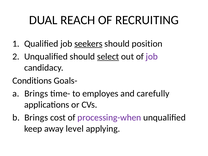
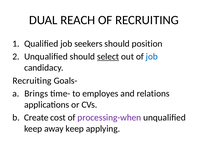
seekers underline: present -> none
job at (152, 57) colour: purple -> blue
Conditions at (32, 81): Conditions -> Recruiting
carefully: carefully -> relations
Brings at (36, 118): Brings -> Create
away level: level -> keep
